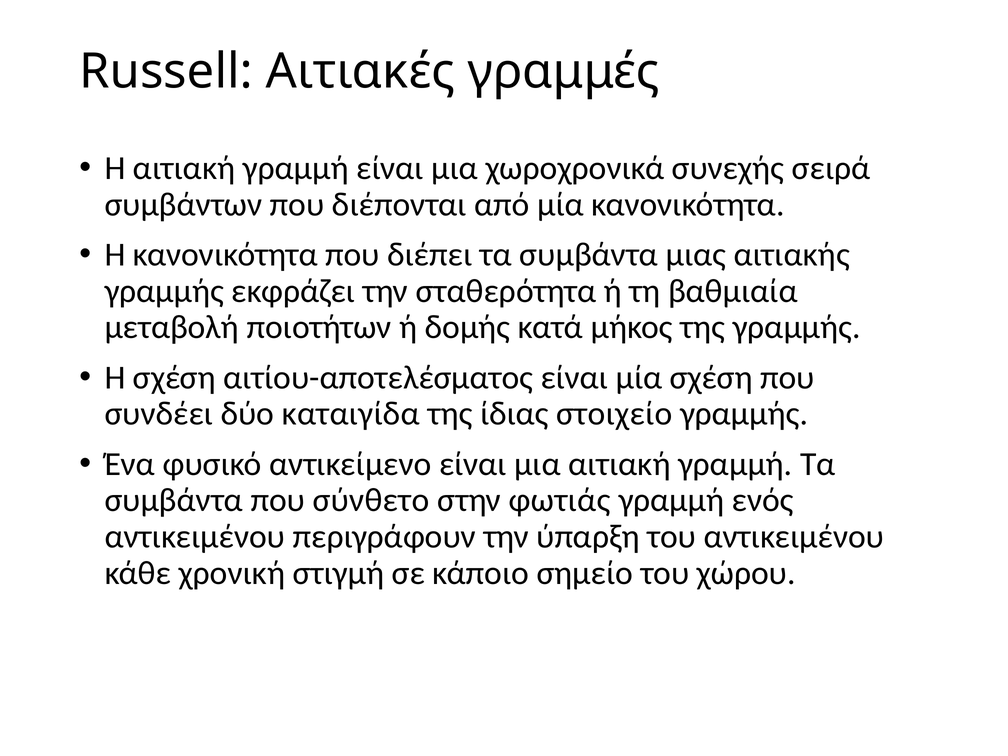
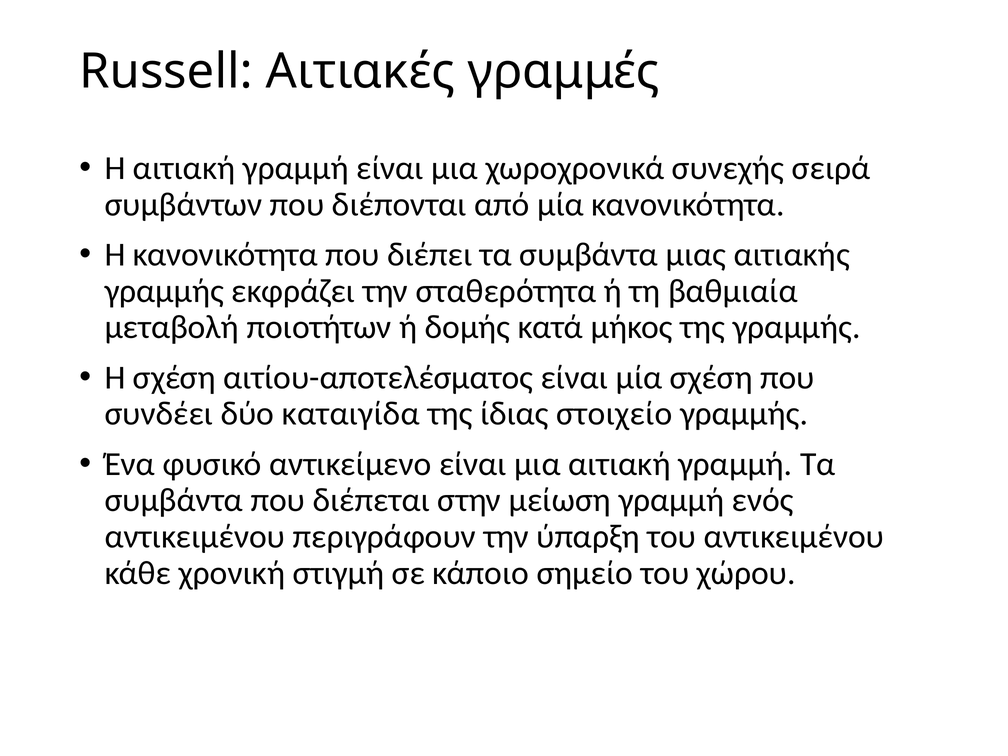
σύνθετο: σύνθετο -> διέπεται
φωτιάς: φωτιάς -> μείωση
